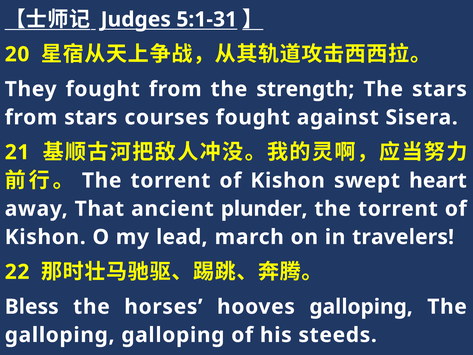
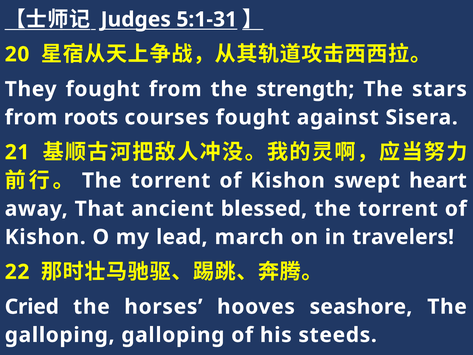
from stars: stars -> roots
plunder: plunder -> blessed
Bless: Bless -> Cried
hooves galloping: galloping -> seashore
